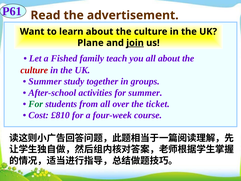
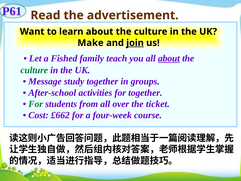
Plane: Plane -> Make
about at (169, 58) underline: none -> present
culture at (34, 70) colour: red -> green
Summer at (45, 81): Summer -> Message
for summer: summer -> together
£810: £810 -> £662
